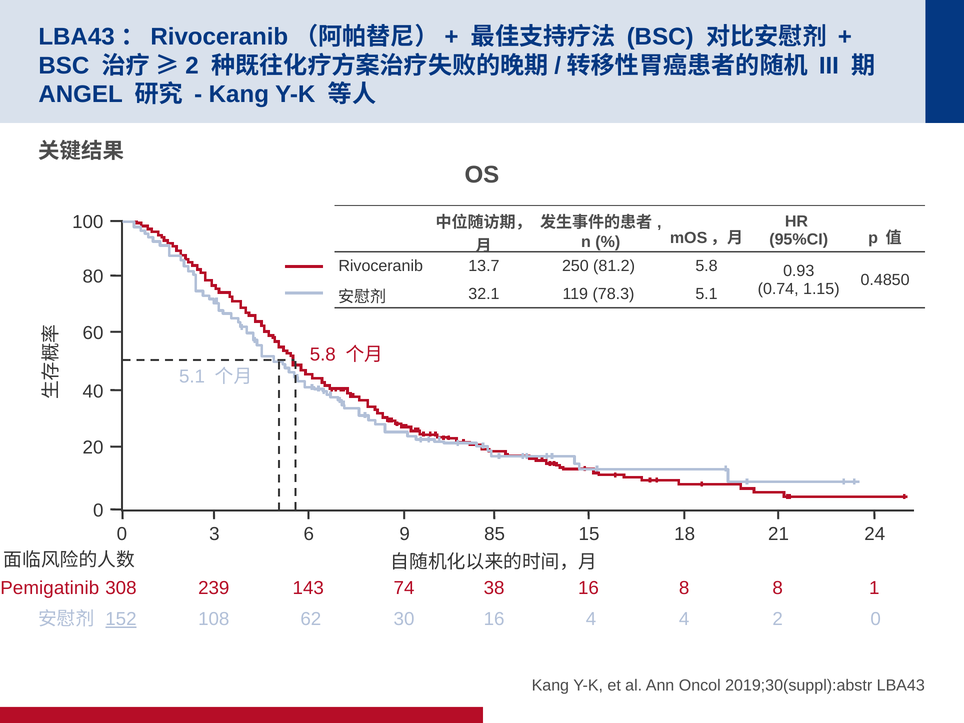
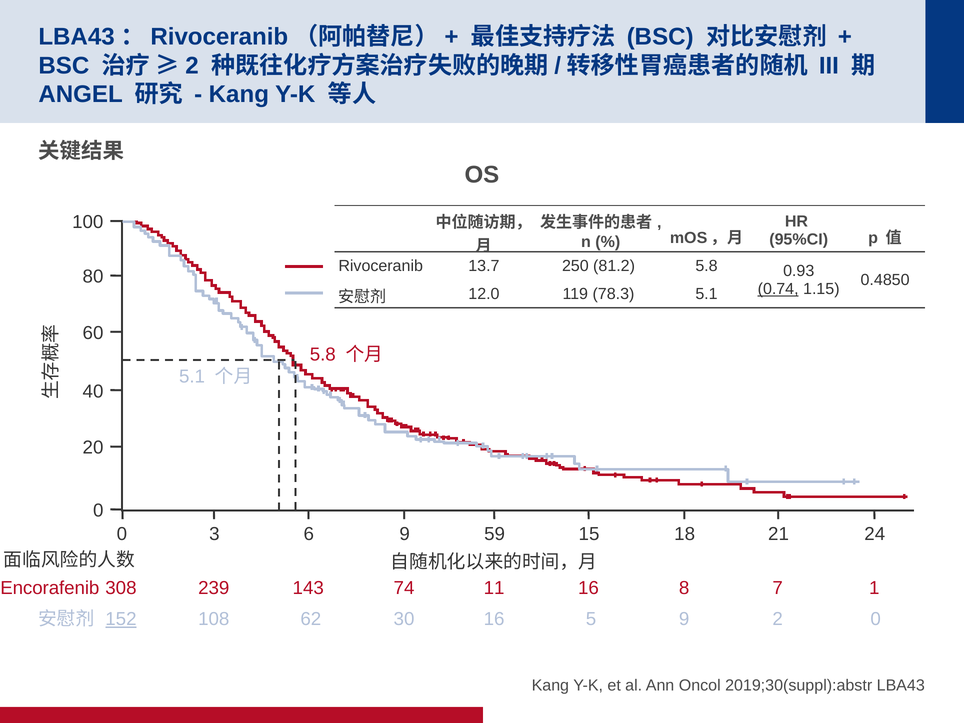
0.74 underline: none -> present
32.1: 32.1 -> 12.0
85: 85 -> 59
Pemigatinib: Pemigatinib -> Encorafenib
38: 38 -> 11
8 8: 8 -> 7
16 4: 4 -> 5
108 4: 4 -> 9
